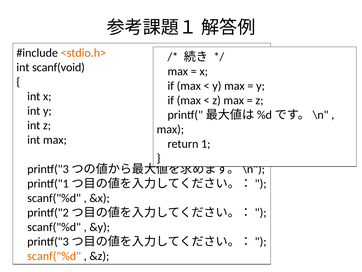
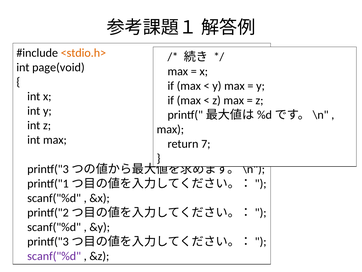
scanf(void: scanf(void -> page(void
1: 1 -> 7
scanf("%d at (54, 256) colour: orange -> purple
